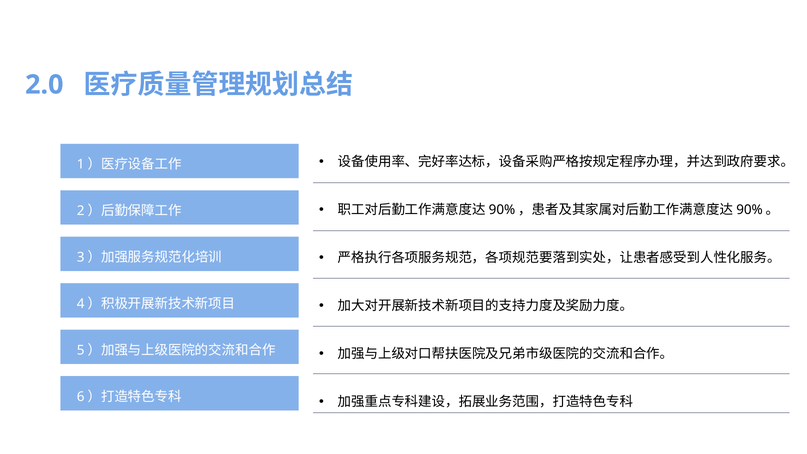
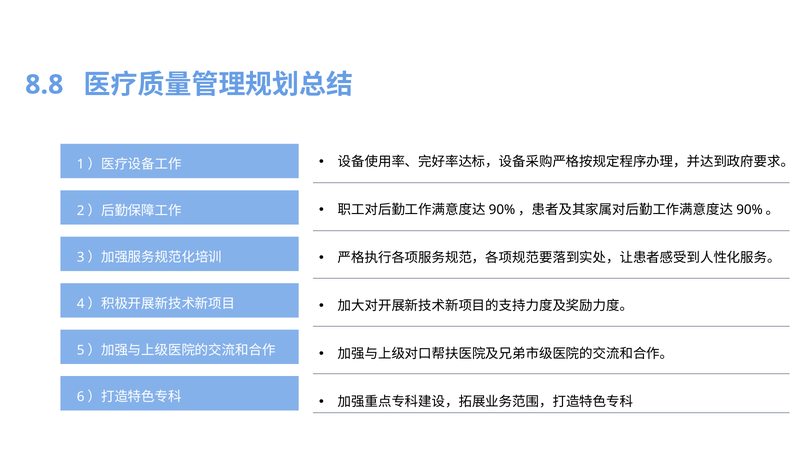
2.0: 2.0 -> 8.8
